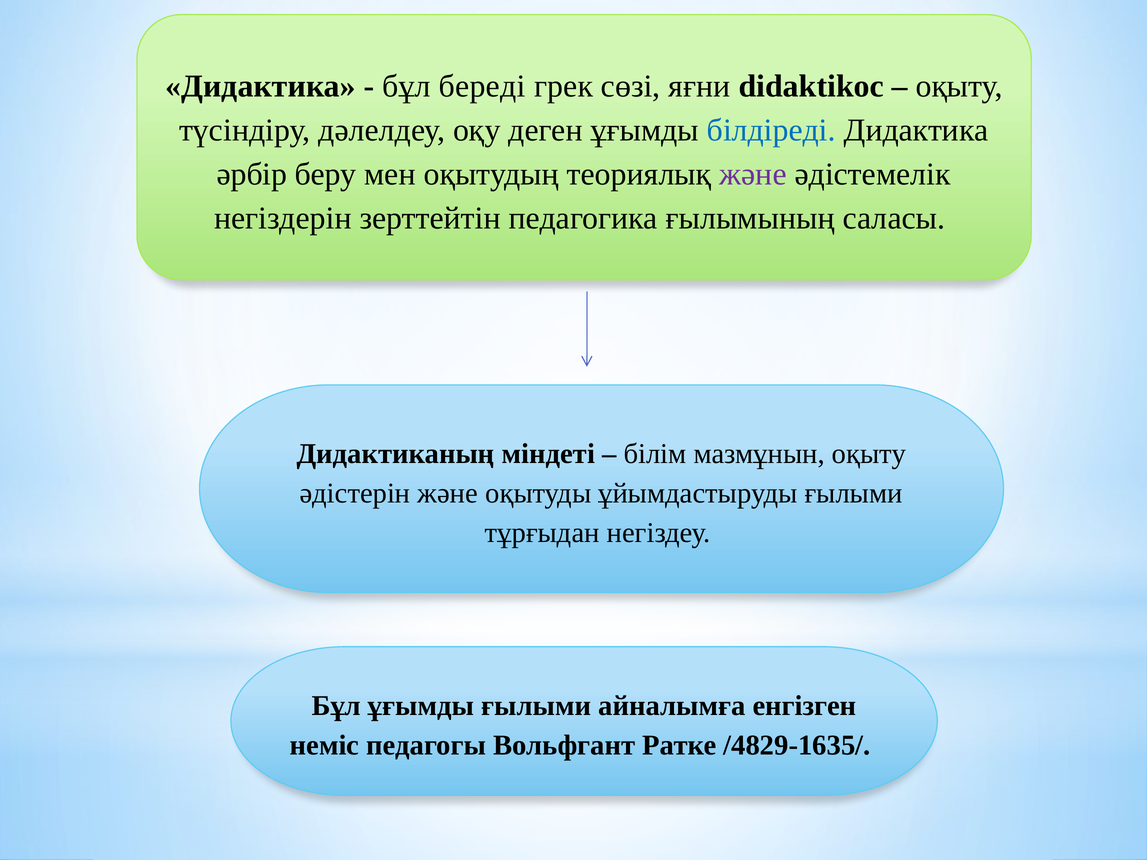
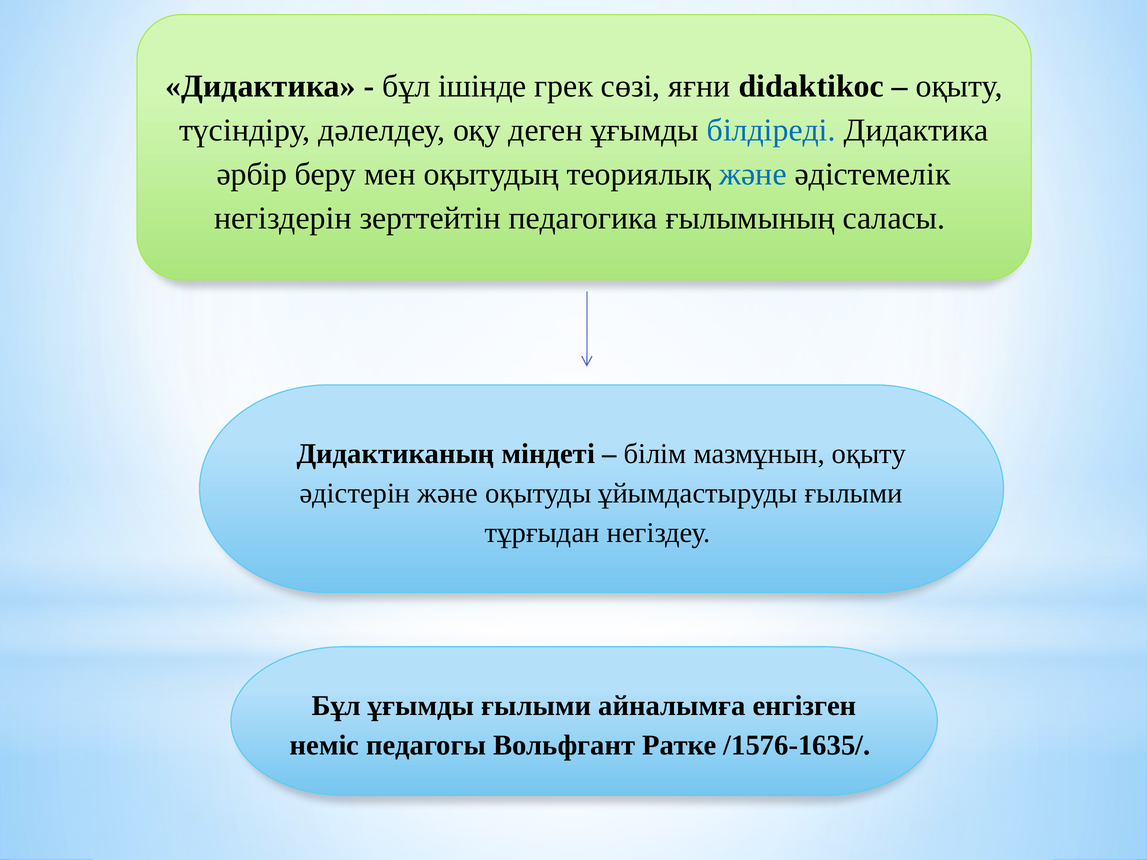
береді: береді -> ішінде
және at (753, 174) colour: purple -> blue
/4829-1635/: /4829-1635/ -> /1576-1635/
